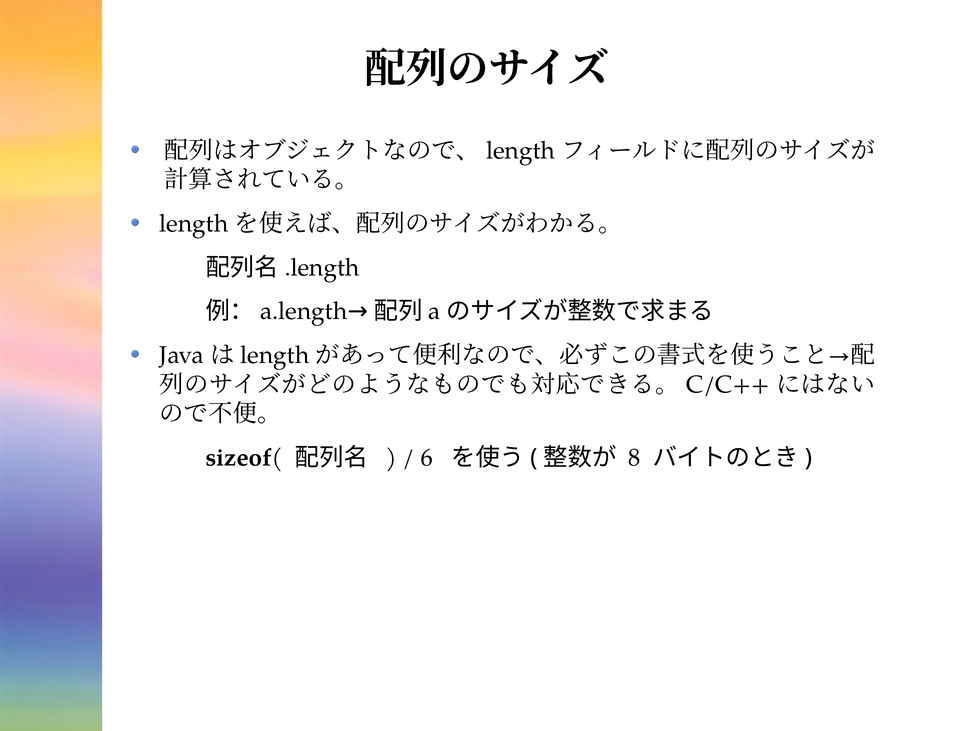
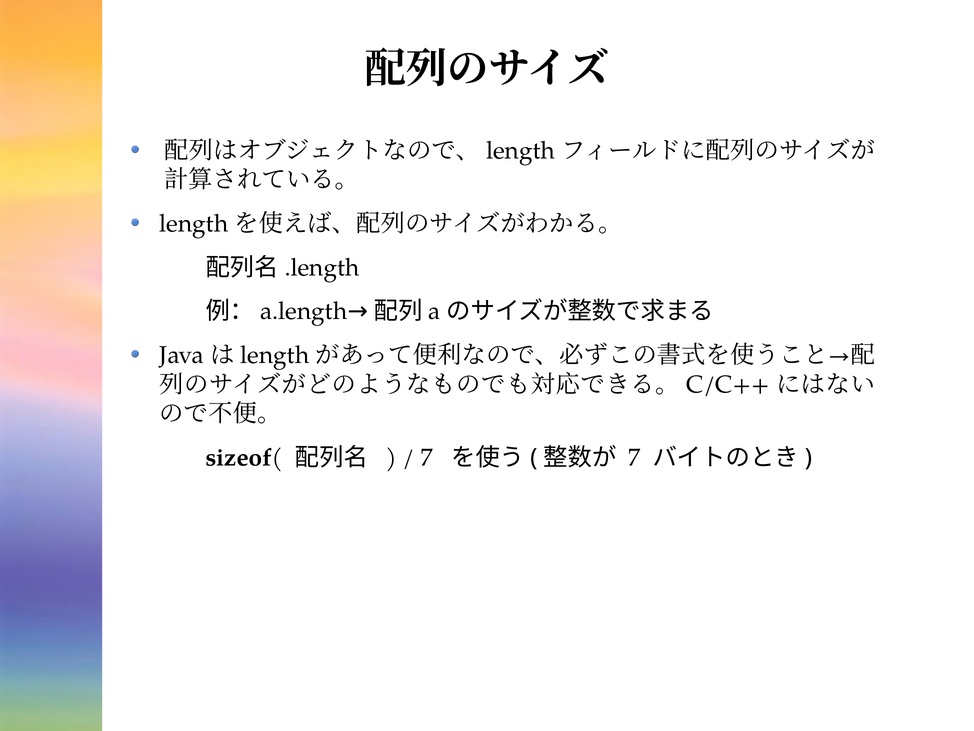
6 at (427, 457): 6 -> 7
8 at (635, 457): 8 -> 7
